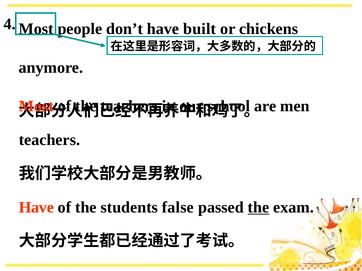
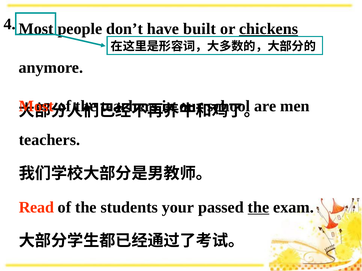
chickens underline: none -> present
Have at (36, 208): Have -> Read
false: false -> your
